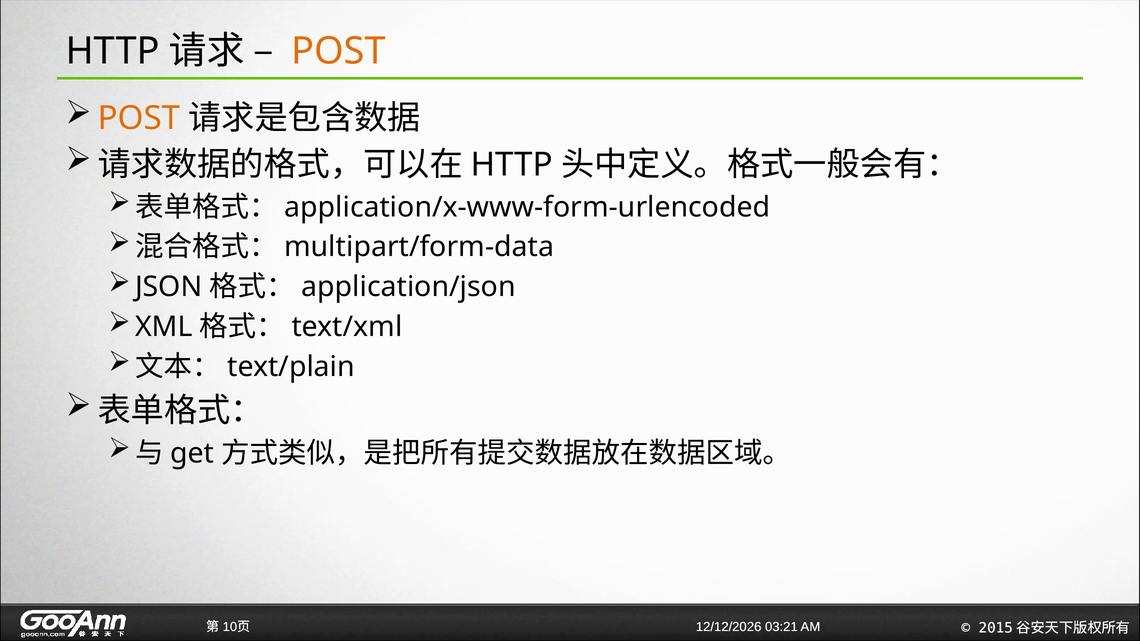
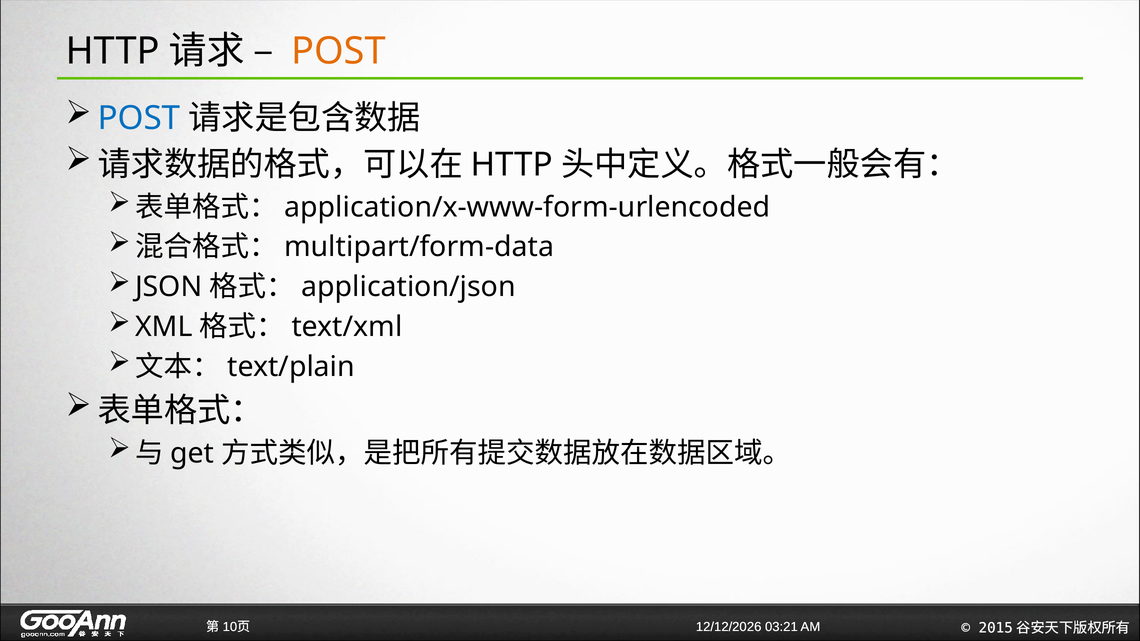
POST at (139, 118) colour: orange -> blue
